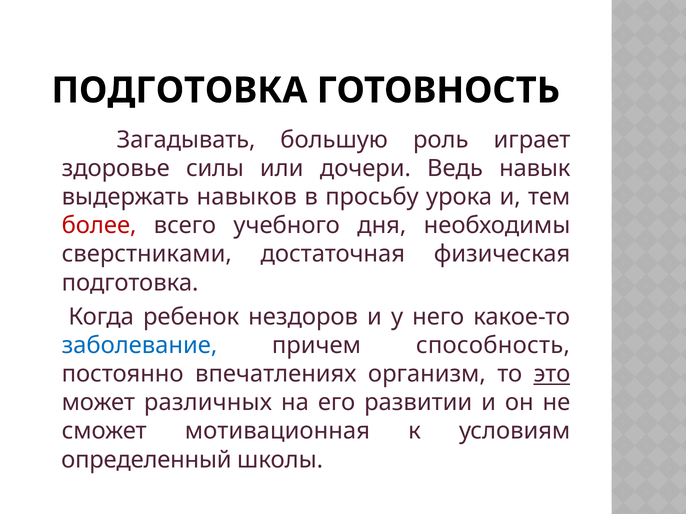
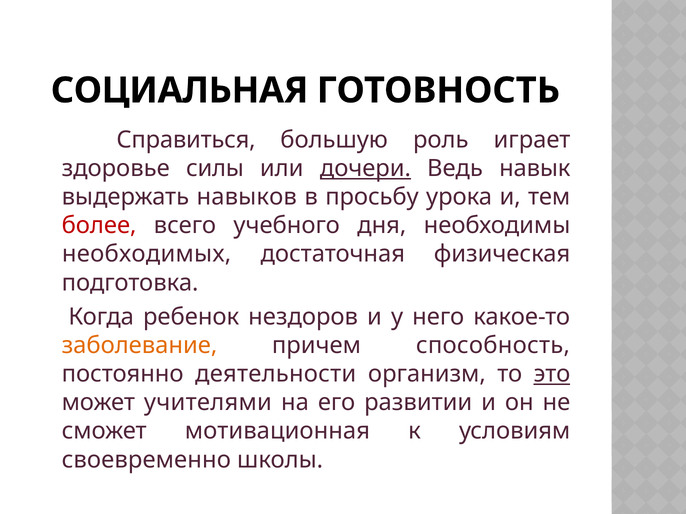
ПОДГОТОВКА at (179, 91): ПОДГОТОВКА -> СОЦИАЛЬНАЯ
Загадывать: Загадывать -> Справиться
дочери underline: none -> present
сверстниками: сверстниками -> необходимых
заболевание colour: blue -> orange
впечатлениях: впечатлениях -> деятельности
различных: различных -> учителями
определенный: определенный -> своевременно
